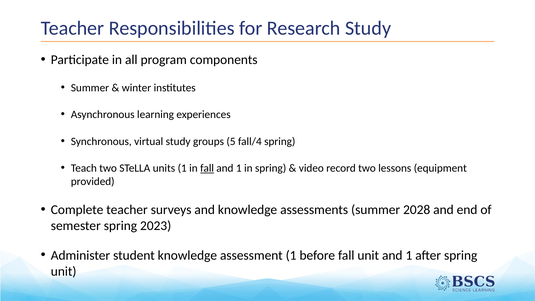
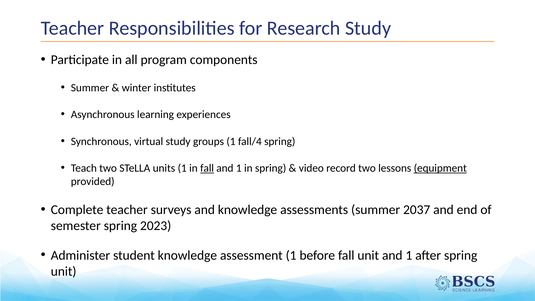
groups 5: 5 -> 1
equipment underline: none -> present
2028: 2028 -> 2037
